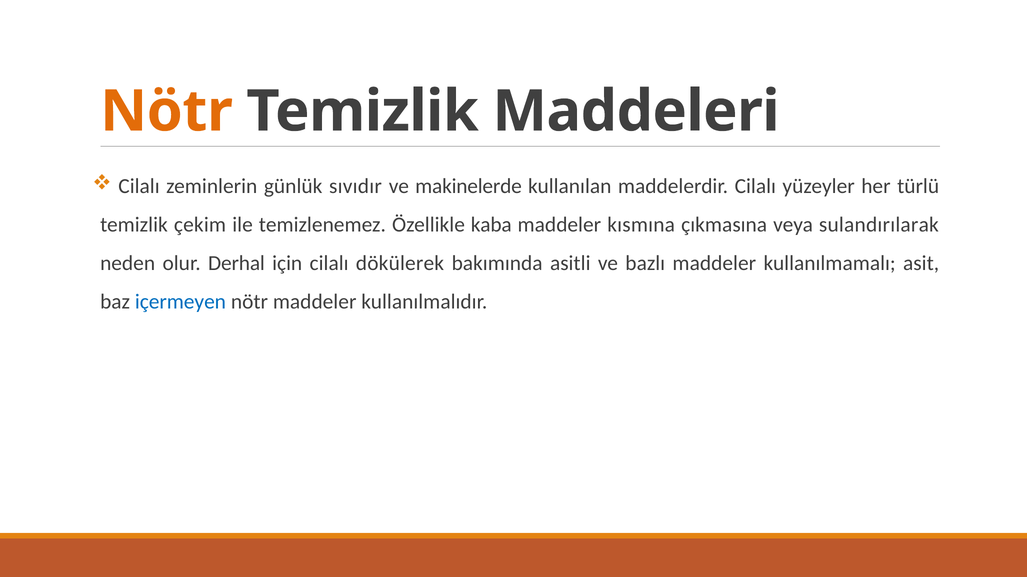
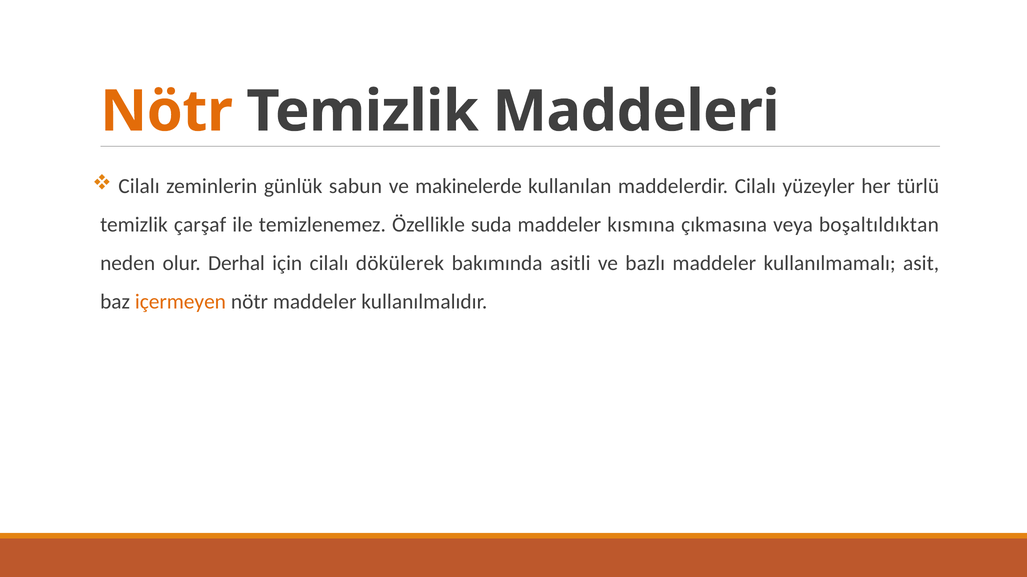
sıvıdır: sıvıdır -> sabun
çekim: çekim -> çarşaf
kaba: kaba -> suda
sulandırılarak: sulandırılarak -> boşaltıldıktan
içermeyen colour: blue -> orange
